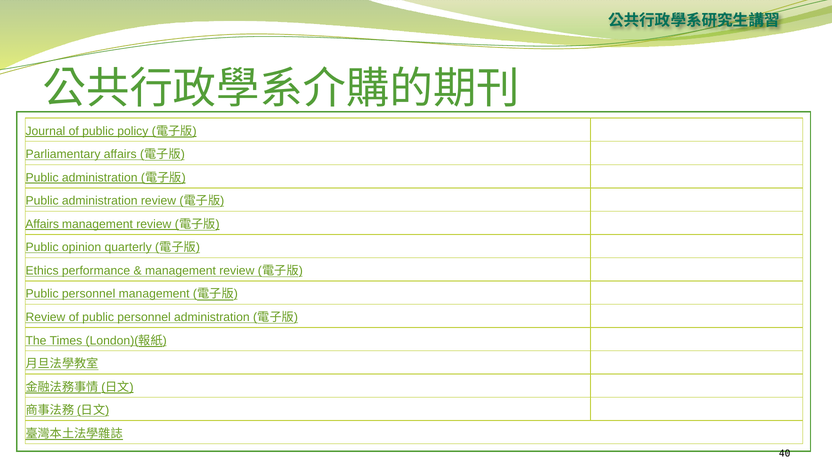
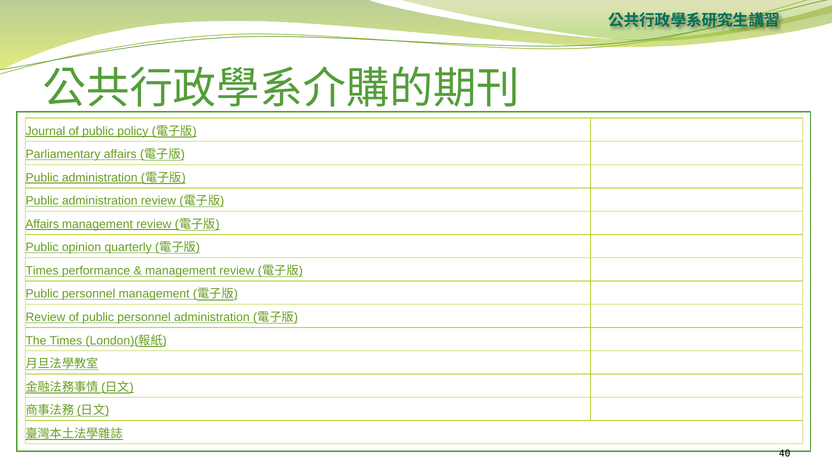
Ethics at (42, 271): Ethics -> Times
